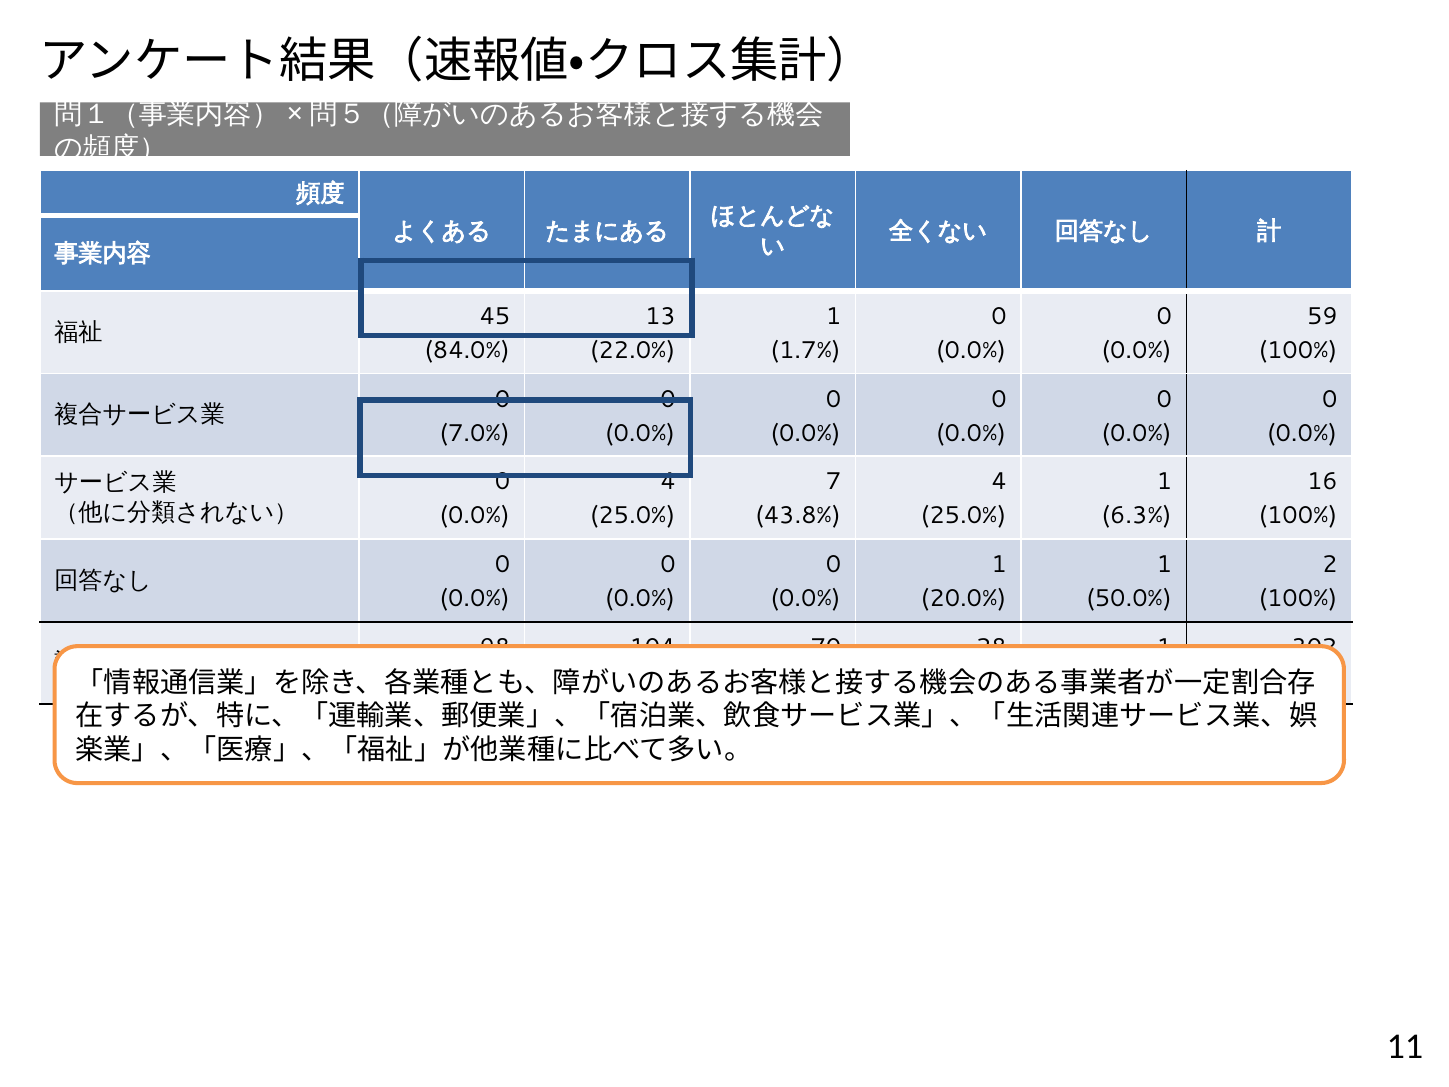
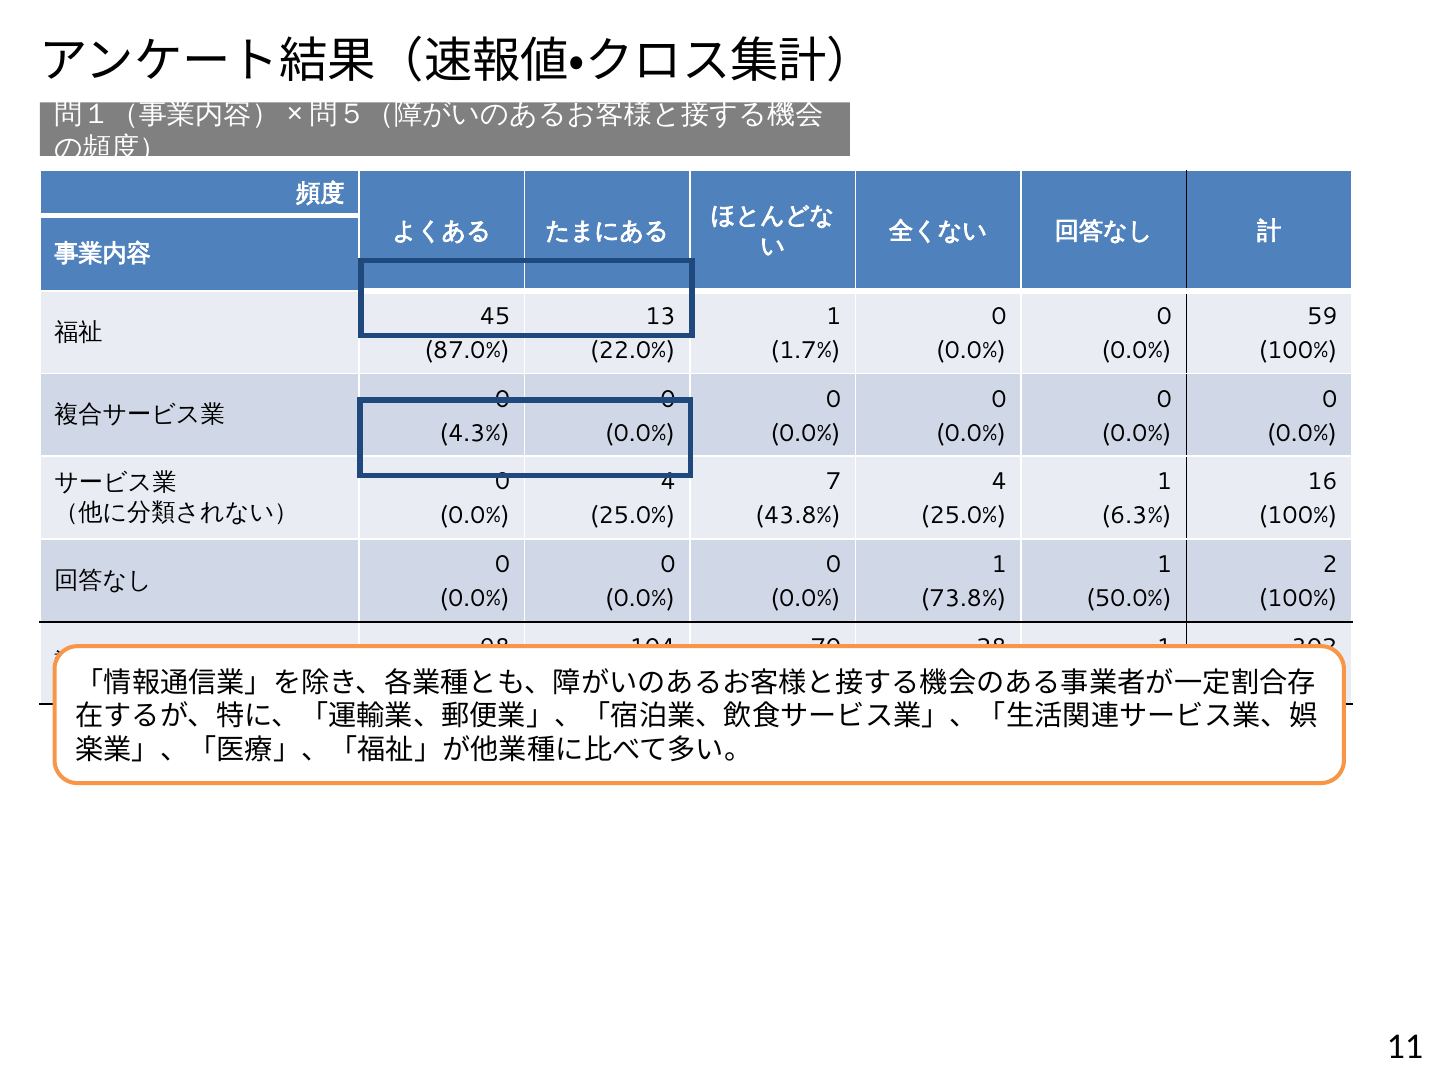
84.0%: 84.0% -> 87.0%
7.0%: 7.0% -> 4.3%
20.0%: 20.0% -> 73.8%
